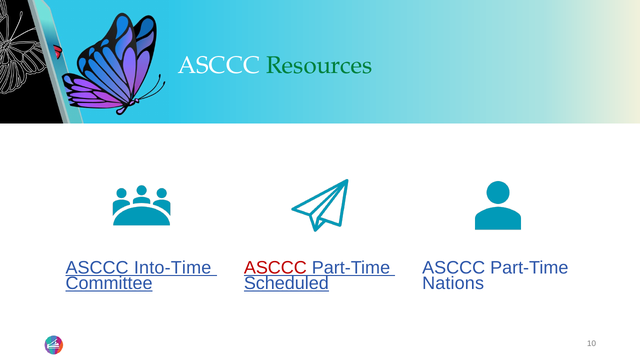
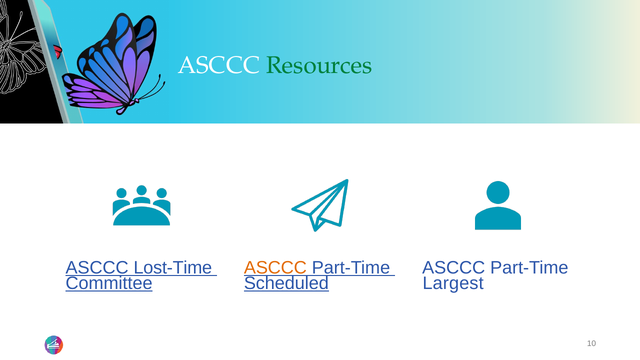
Into-Time: Into-Time -> Lost-Time
ASCCC at (275, 268) colour: red -> orange
Nations: Nations -> Largest
